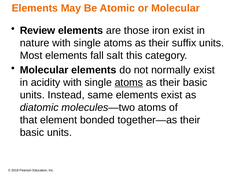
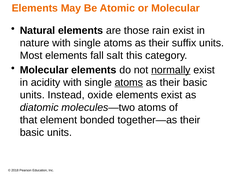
Review: Review -> Natural
iron: iron -> rain
normally underline: none -> present
same: same -> oxide
